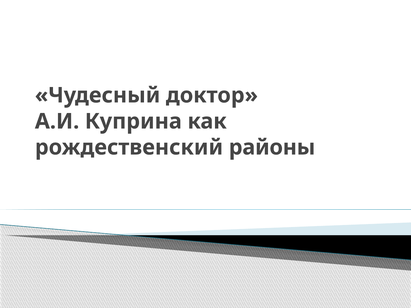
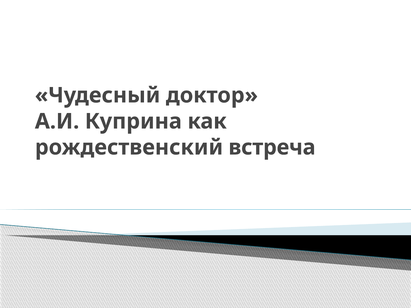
районы: районы -> встреча
